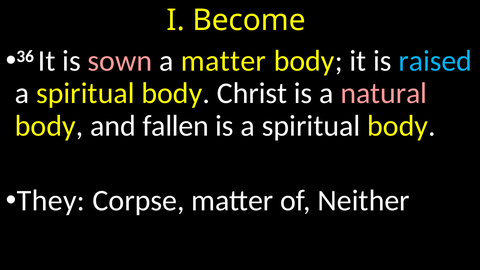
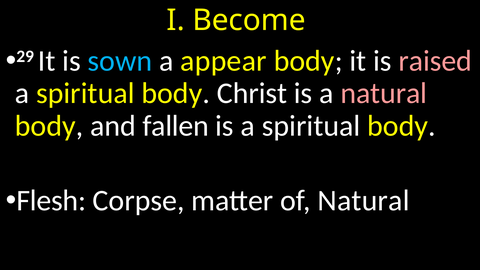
36: 36 -> 29
sown colour: pink -> light blue
a matter: matter -> appear
raised colour: light blue -> pink
They: They -> Flesh
of Neither: Neither -> Natural
